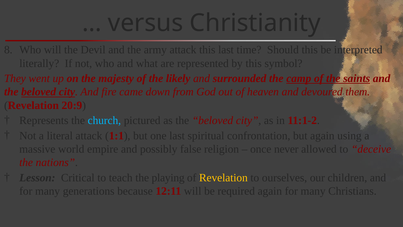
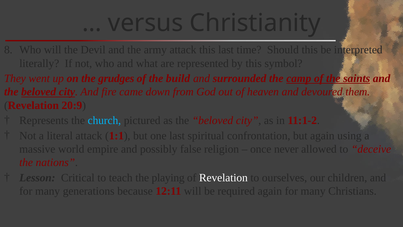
majesty: majesty -> grudges
likely: likely -> build
Revelation at (223, 177) colour: yellow -> white
